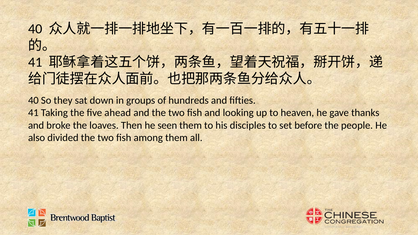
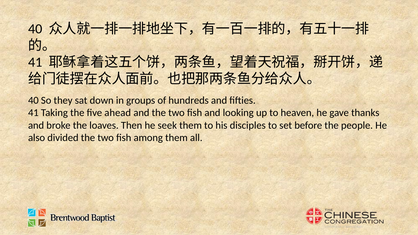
seen: seen -> seek
